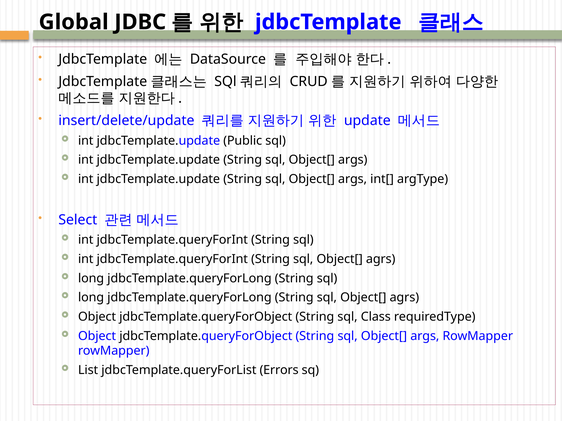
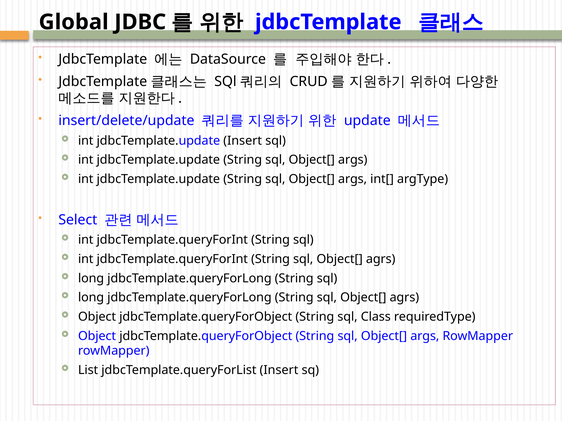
jdbcTemplate.update Public: Public -> Insert
jdbcTemplate.queryForList Errors: Errors -> Insert
